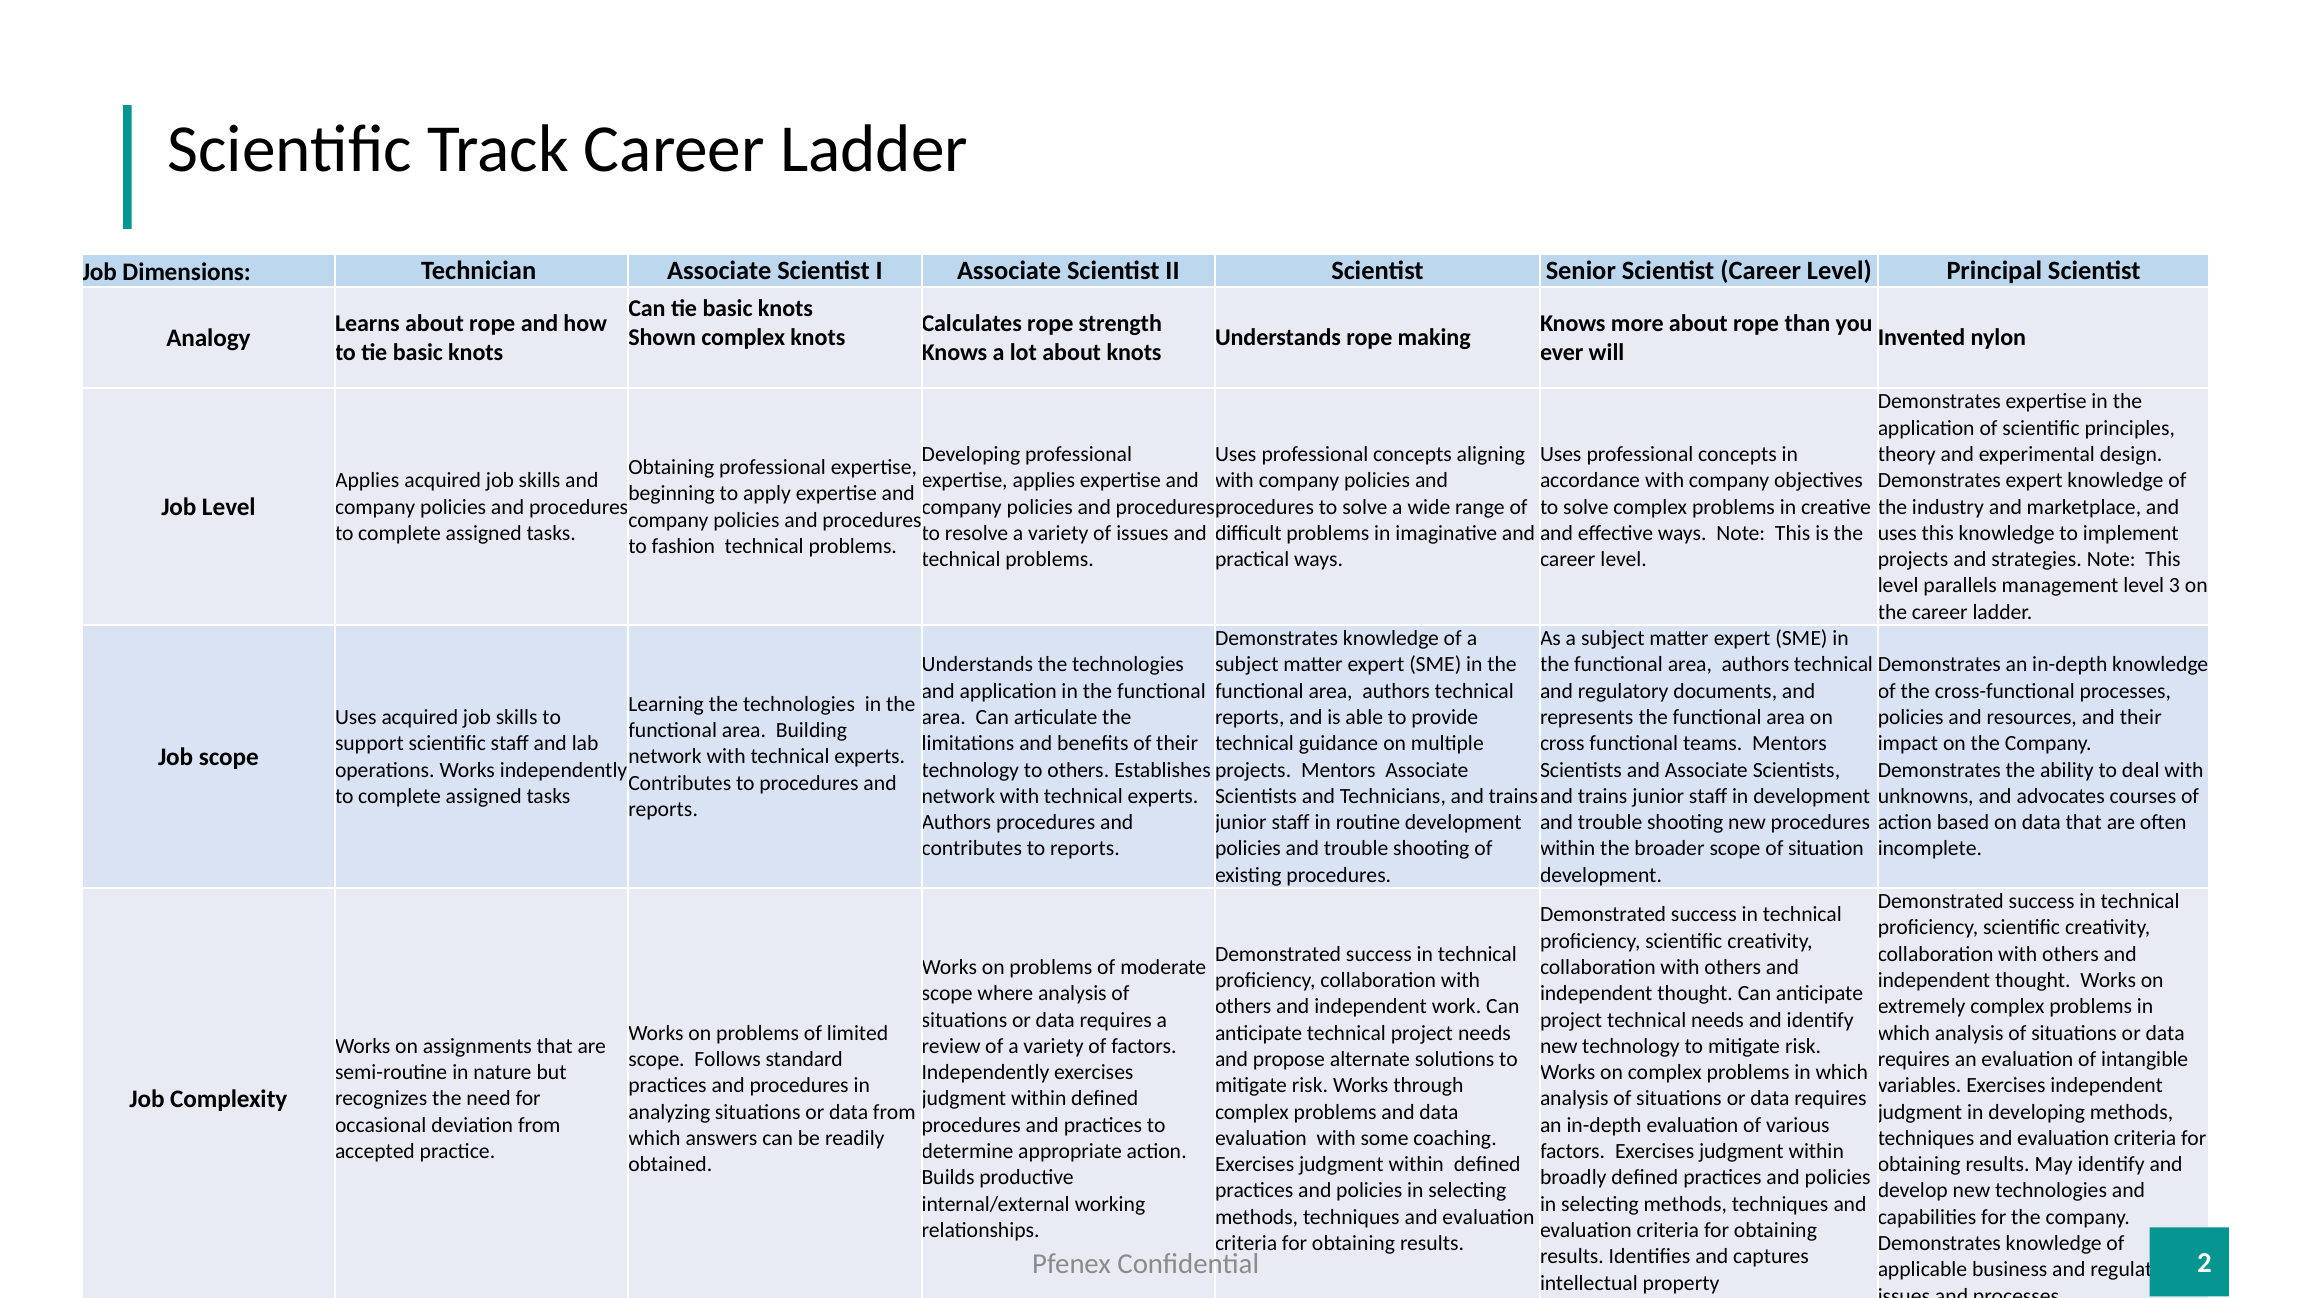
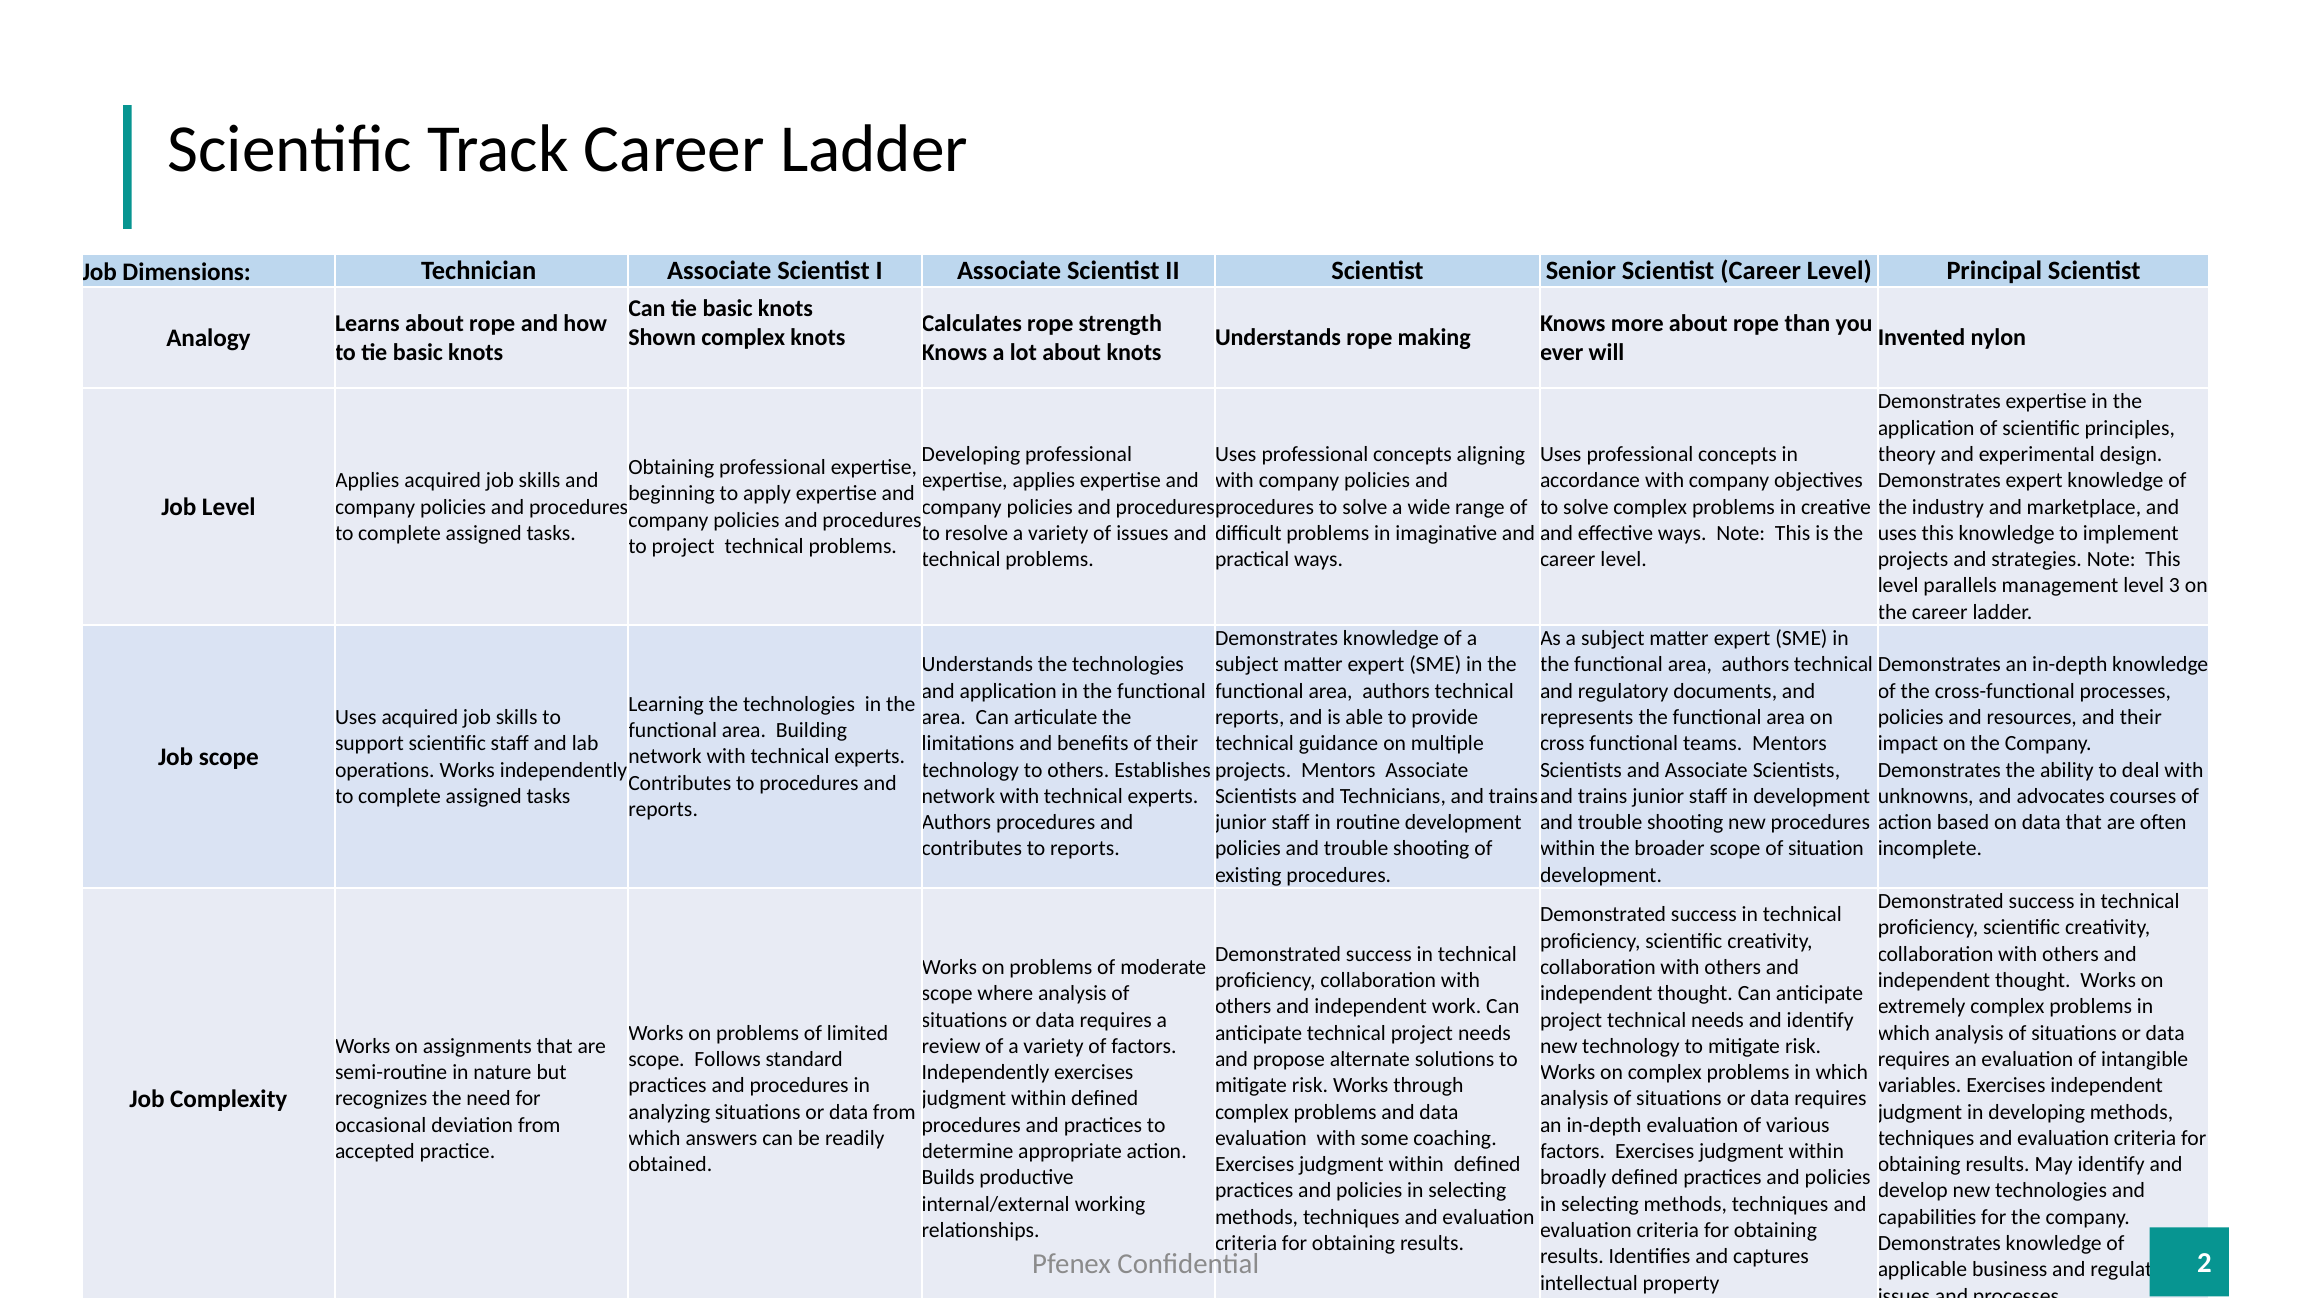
to fashion: fashion -> project
